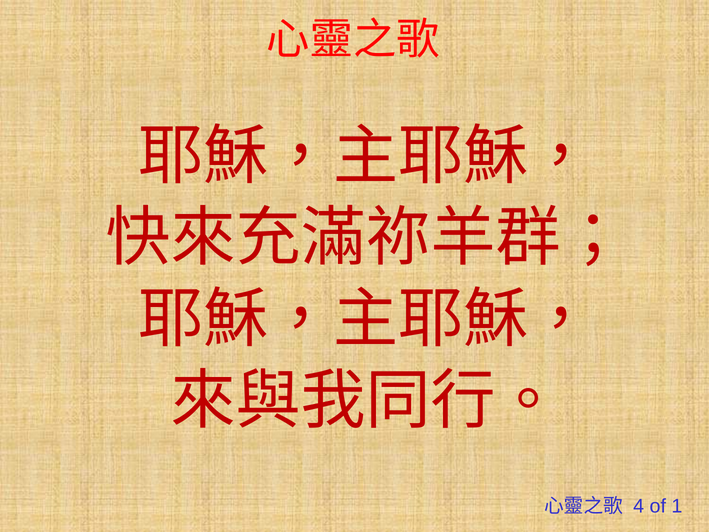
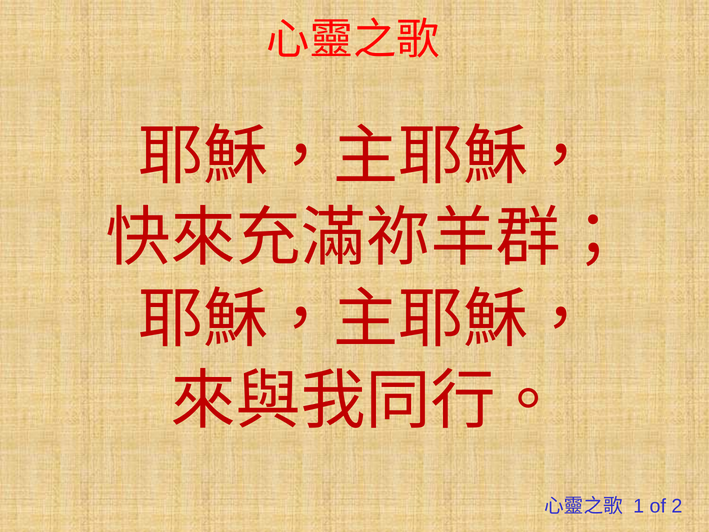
4: 4 -> 1
1: 1 -> 2
